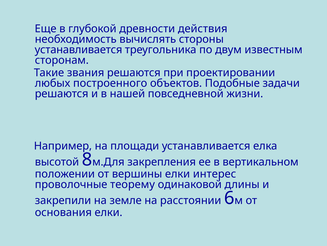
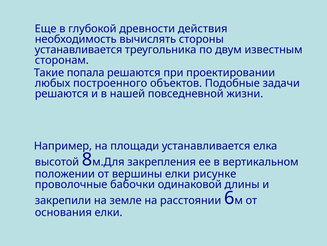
звания: звания -> попала
интерес: интерес -> рисунке
теорему: теорему -> бабочки
